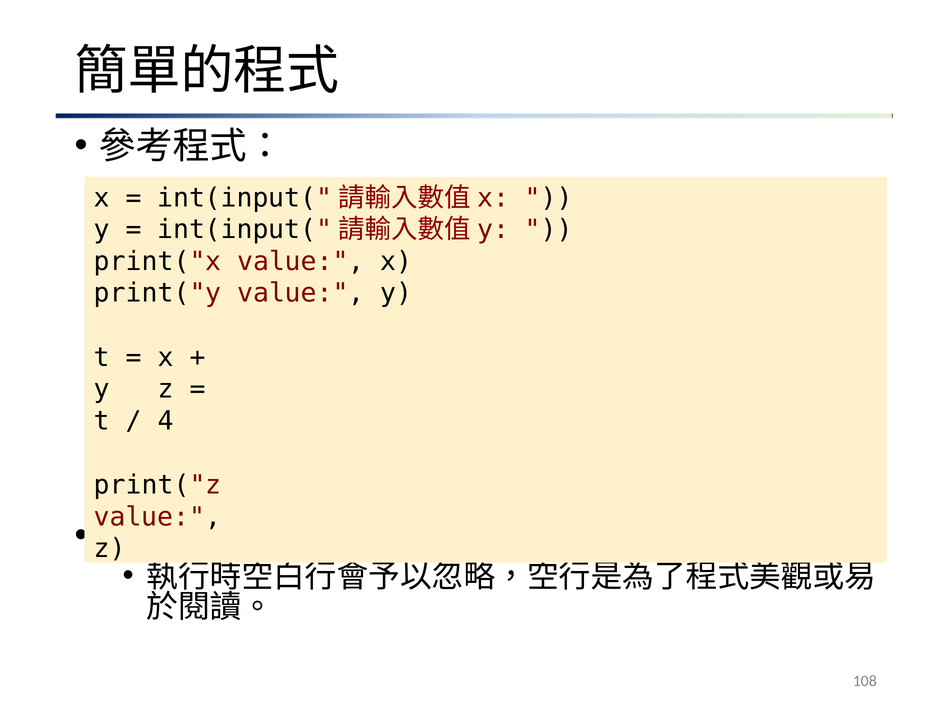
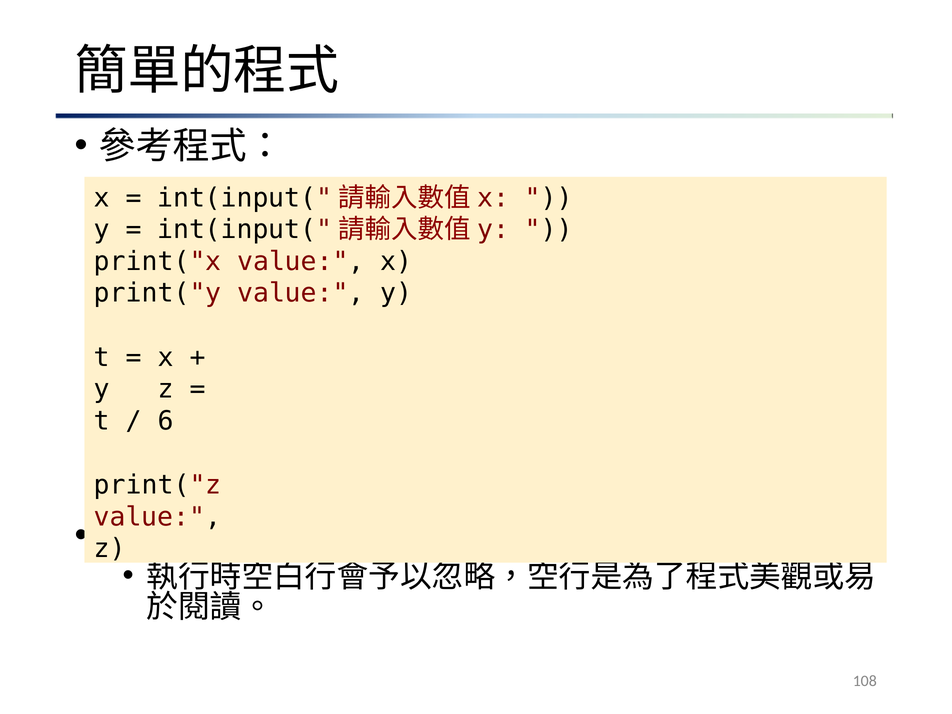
4: 4 -> 6
